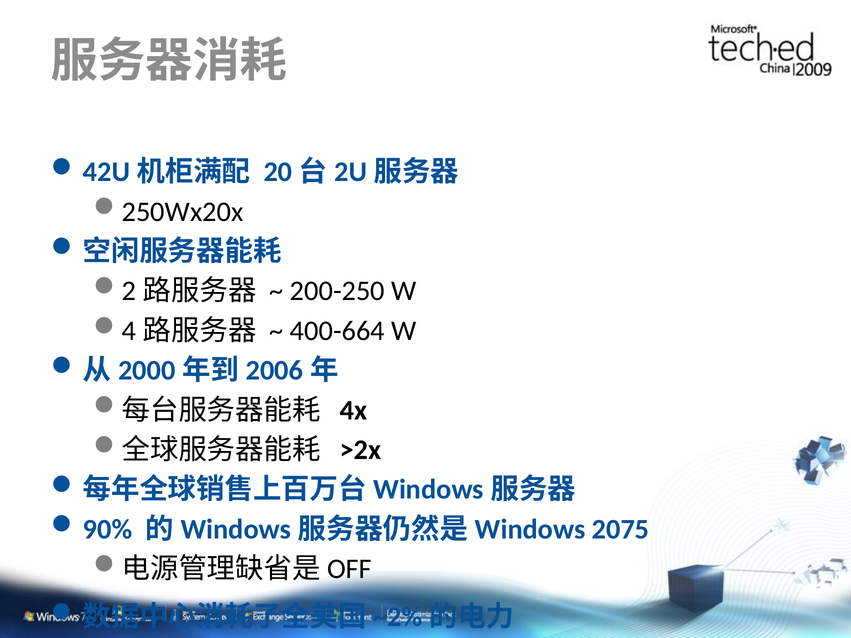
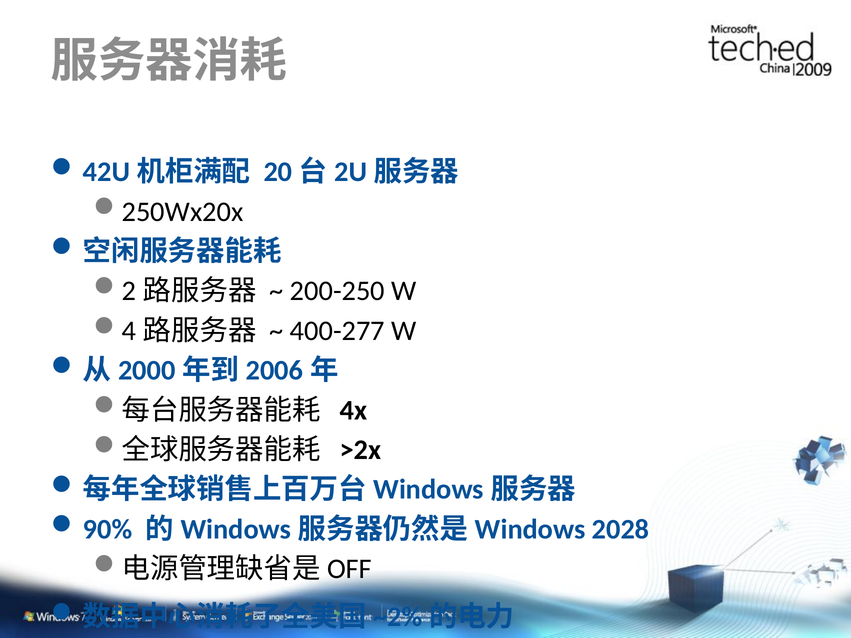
400-664: 400-664 -> 400-277
2075: 2075 -> 2028
